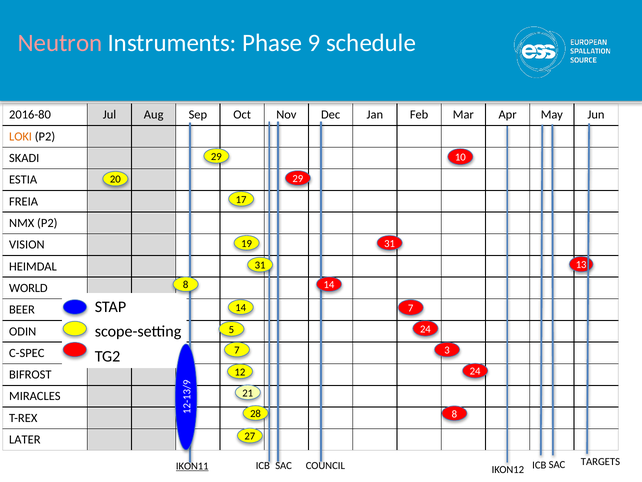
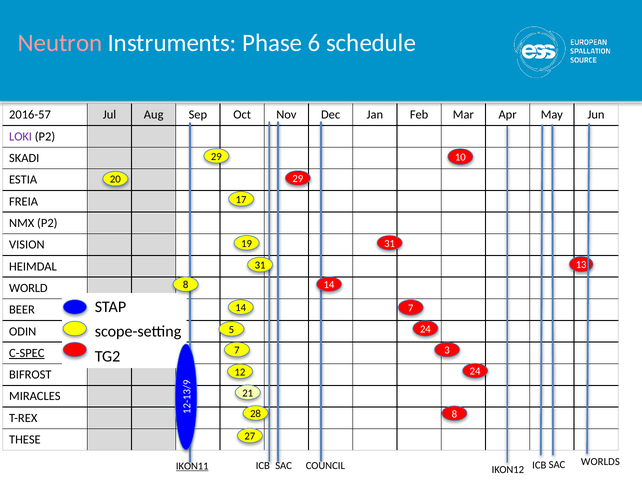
Phase 9: 9 -> 6
2016-80: 2016-80 -> 2016-57
LOKI colour: orange -> purple
C-SPEC underline: none -> present
LATER: LATER -> THESE
TARGETS: TARGETS -> WORLDS
